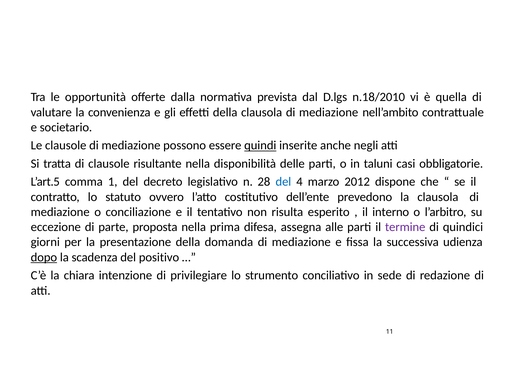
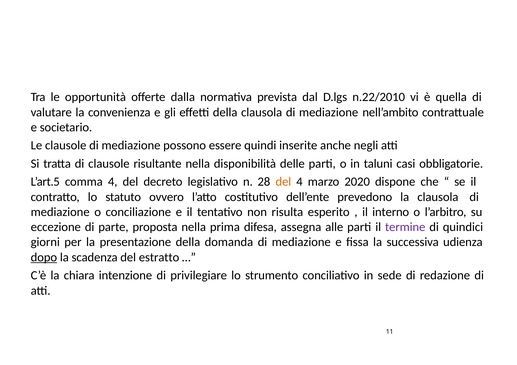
n.18/2010: n.18/2010 -> n.22/2010
quindi underline: present -> none
comma 1: 1 -> 4
del at (283, 182) colour: blue -> orange
2012: 2012 -> 2020
positivo: positivo -> estratto
